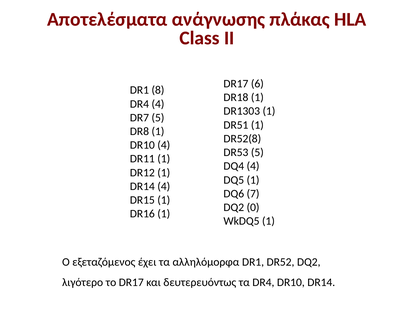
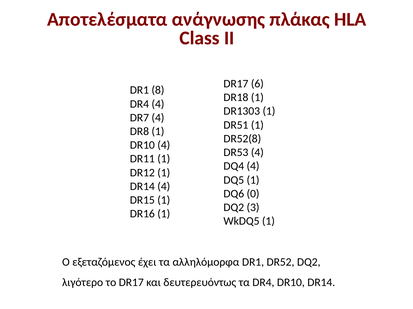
DR7 5: 5 -> 4
DR53 5: 5 -> 4
7: 7 -> 0
0: 0 -> 3
